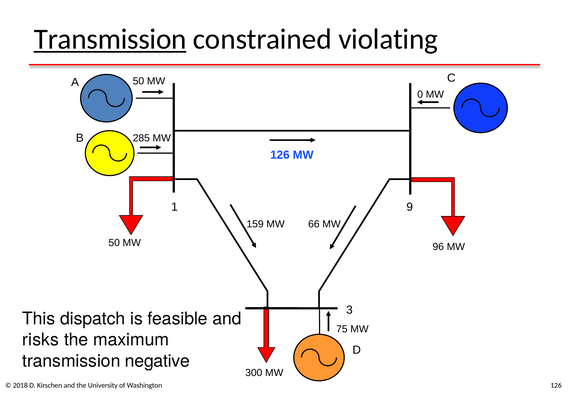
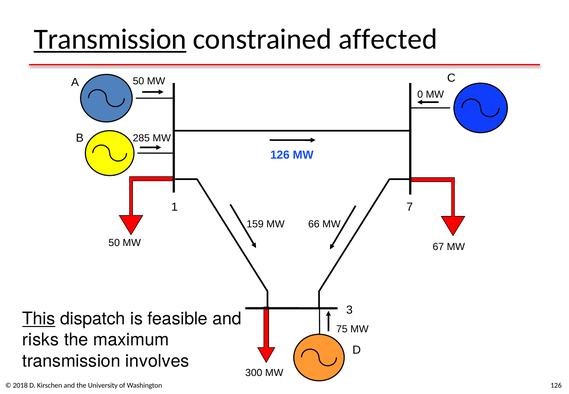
violating: violating -> affected
9: 9 -> 7
96: 96 -> 67
This underline: none -> present
negative: negative -> involves
